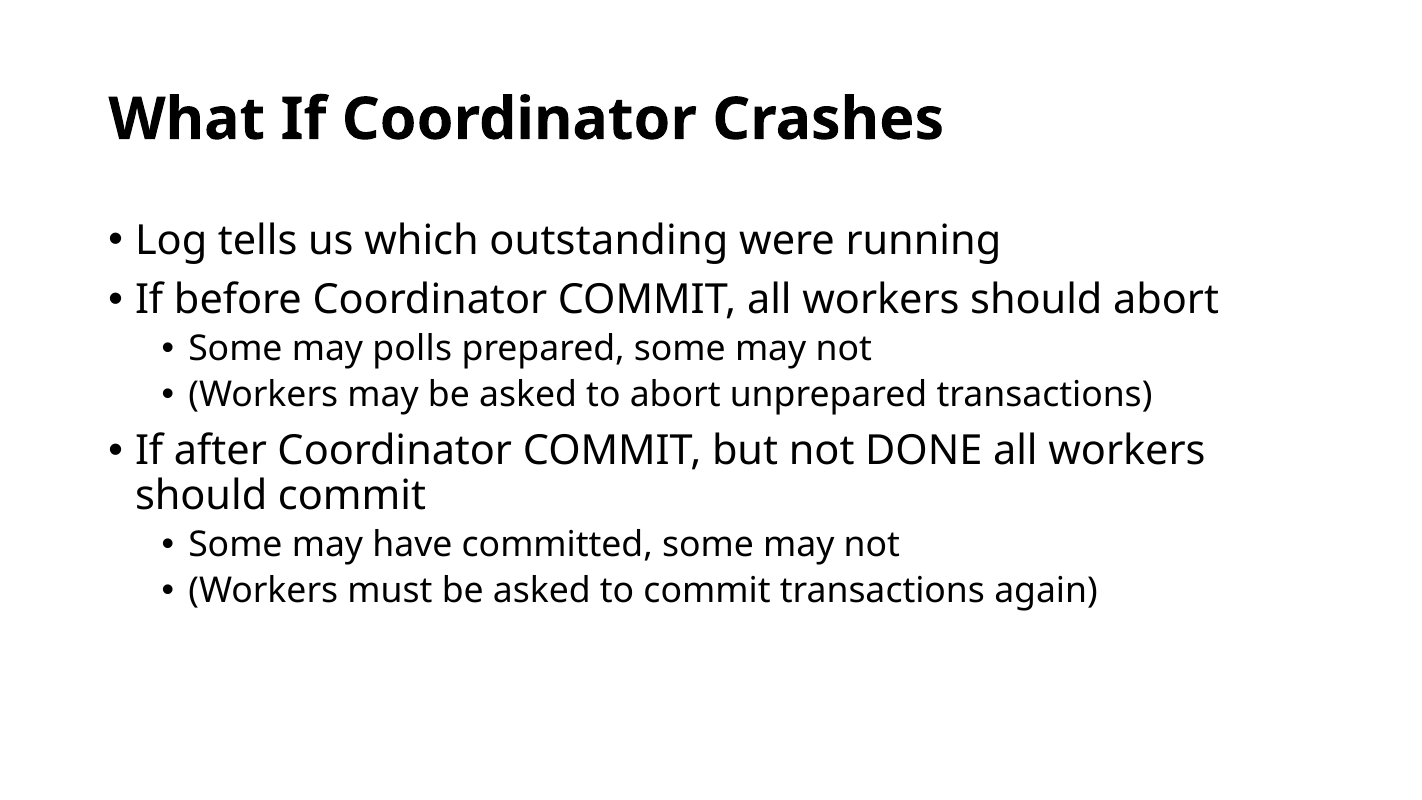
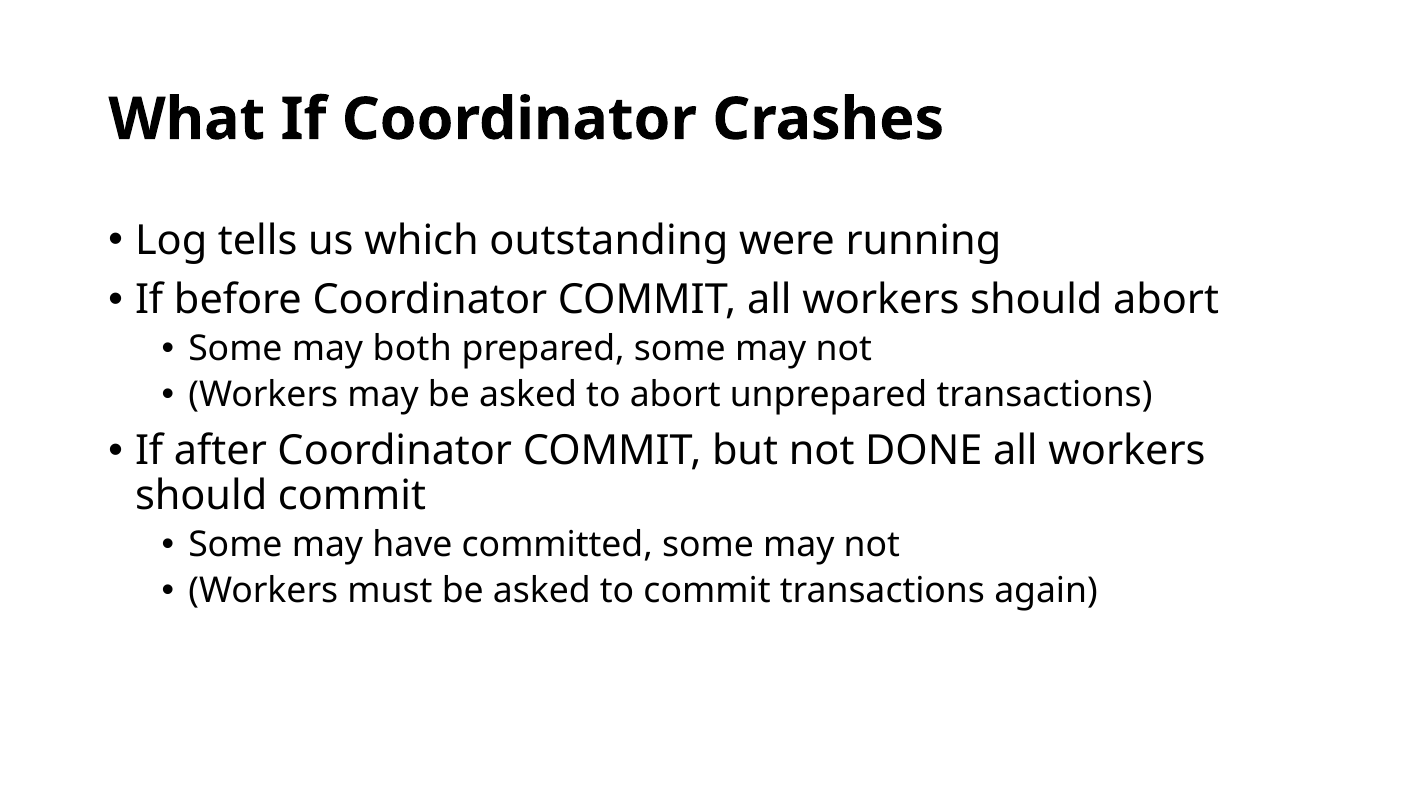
polls: polls -> both
